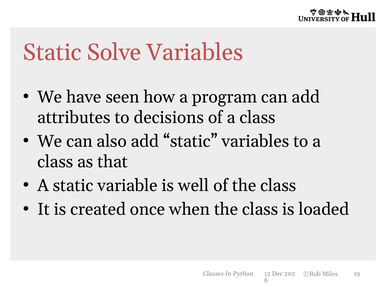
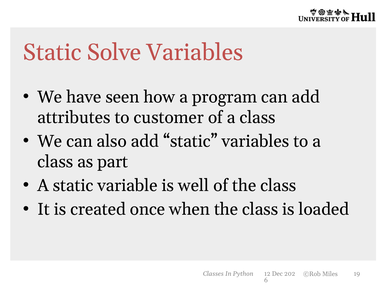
decisions: decisions -> customer
that: that -> part
